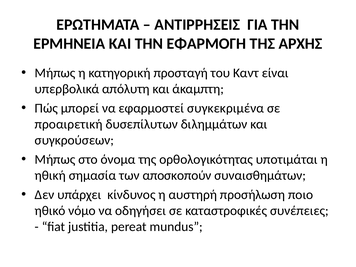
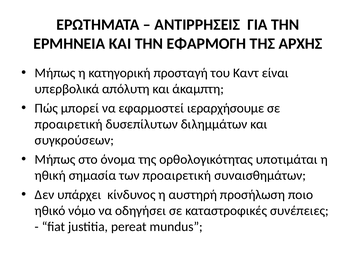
συγκεκριμένα: συγκεκριμένα -> ιεραρχήσουμε
των αποσκοπούν: αποσκοπούν -> προαιρετική
